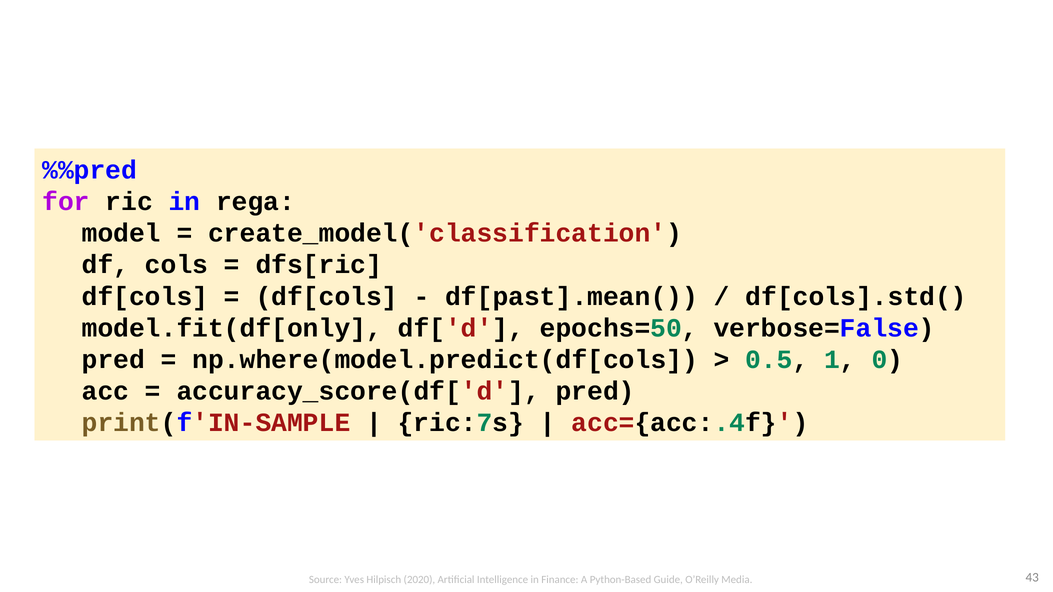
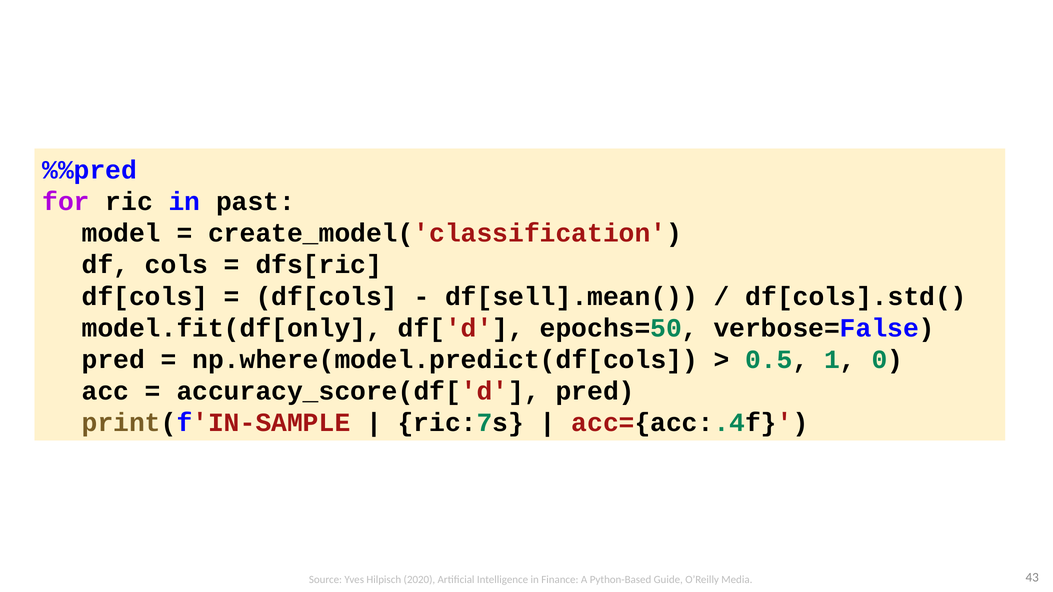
rega: rega -> past
df[past].mean(: df[past].mean( -> df[sell].mean(
